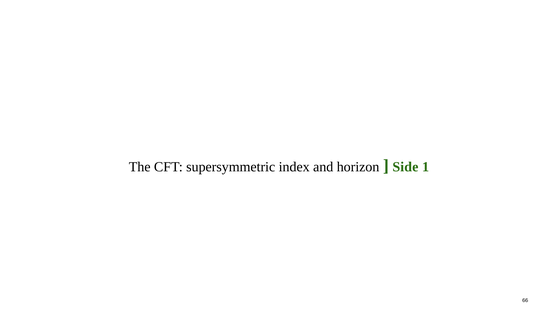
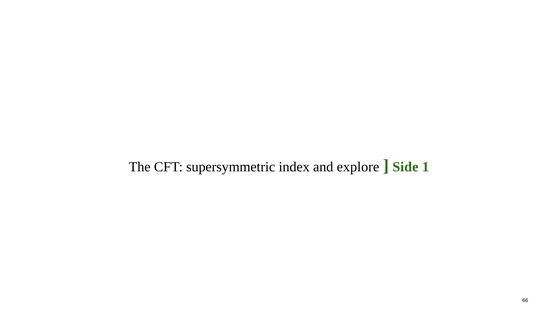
horizon: horizon -> explore
